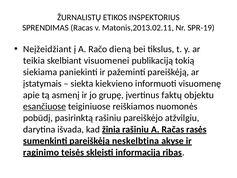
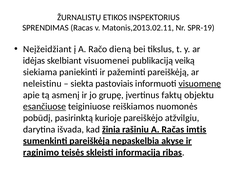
teikia: teikia -> idėjas
tokią: tokią -> veiką
įstatymais: įstatymais -> neleistinu
kiekvieno: kiekvieno -> pastoviais
visuomenę underline: none -> present
pasirinktą rašiniu: rašiniu -> kurioje
rasės: rasės -> imtis
neskelbtina: neskelbtina -> nepaskelbia
